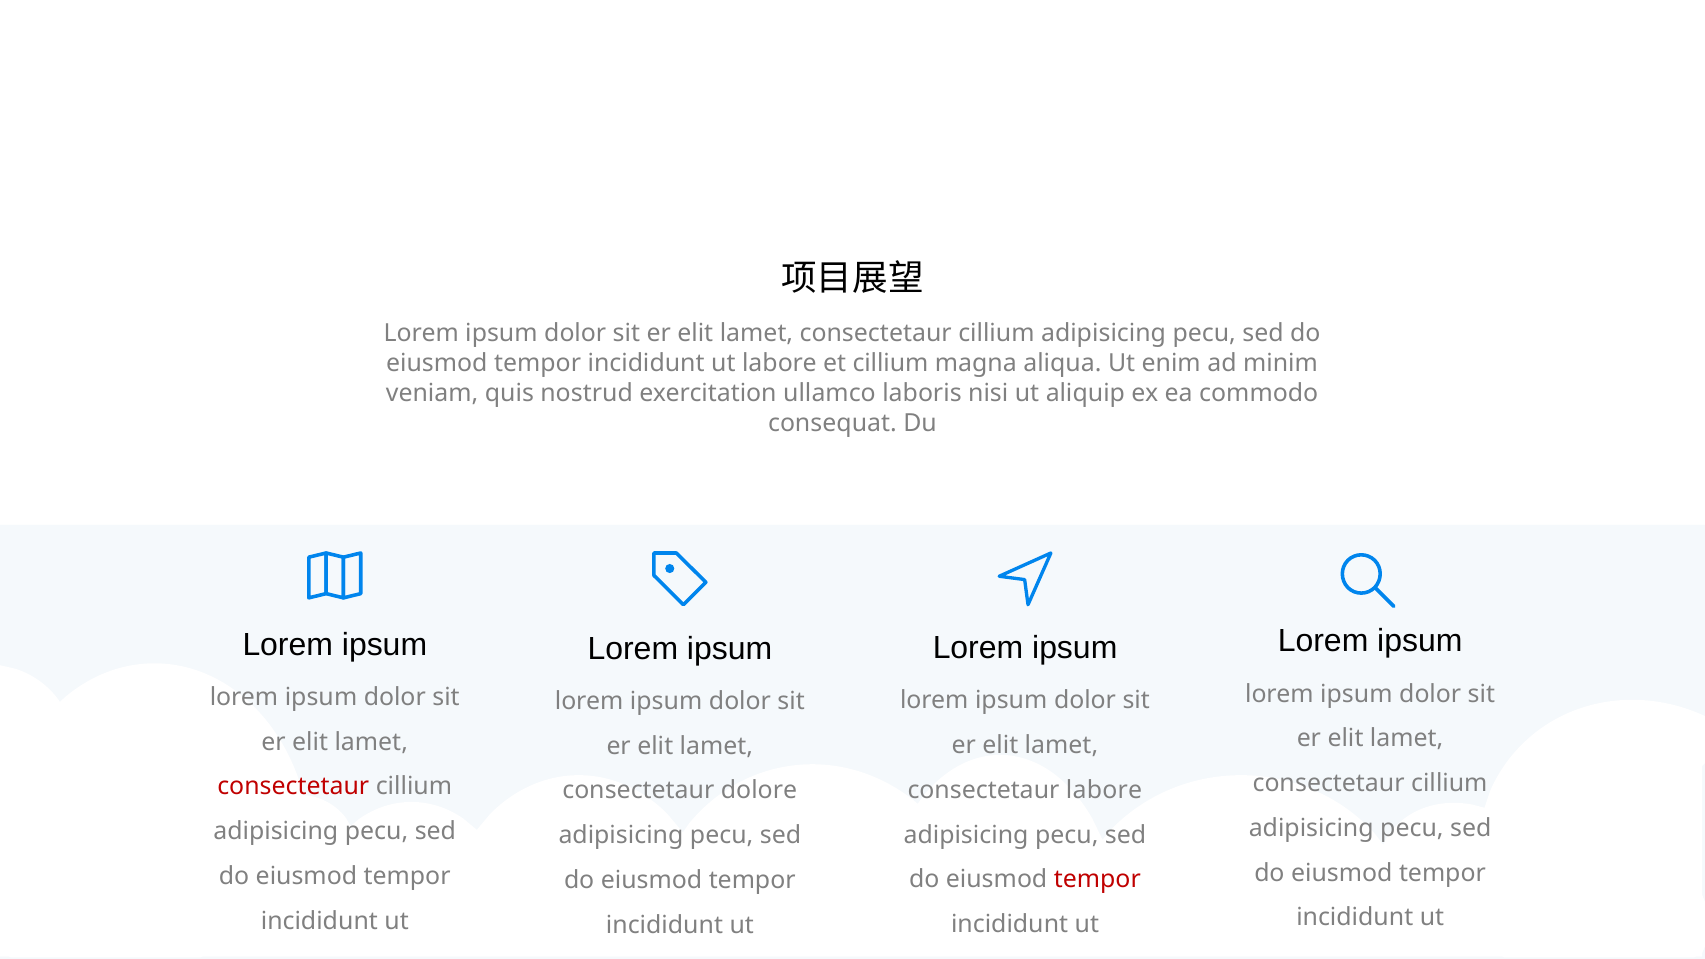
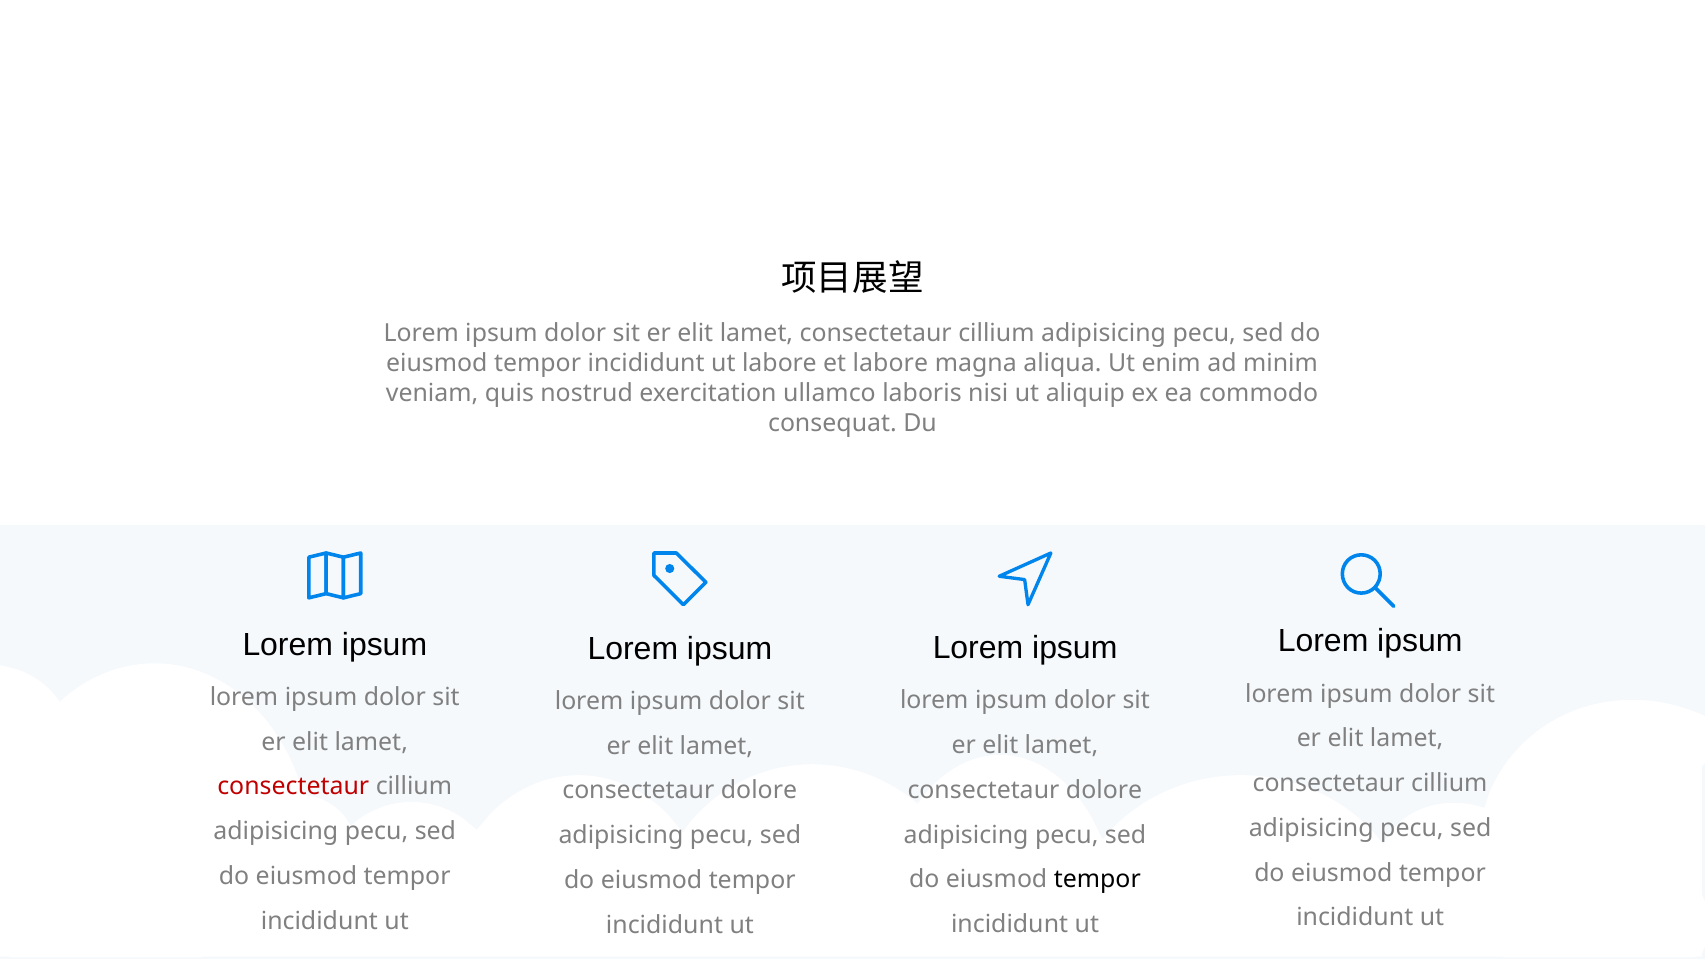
et cillium: cillium -> labore
labore at (1104, 790): labore -> dolore
tempor at (1097, 880) colour: red -> black
